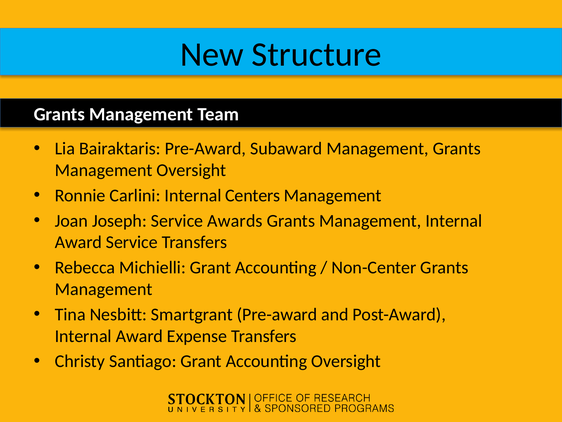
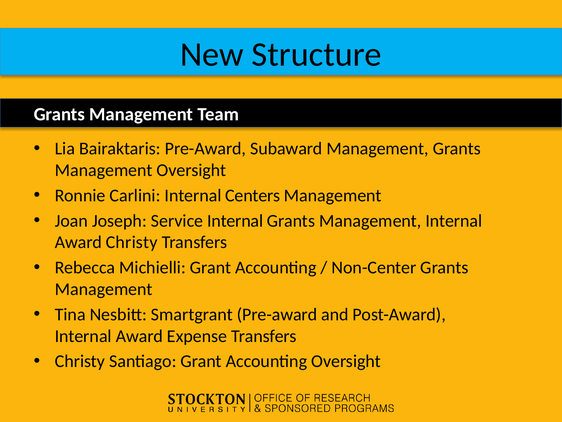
Service Awards: Awards -> Internal
Award Service: Service -> Christy
